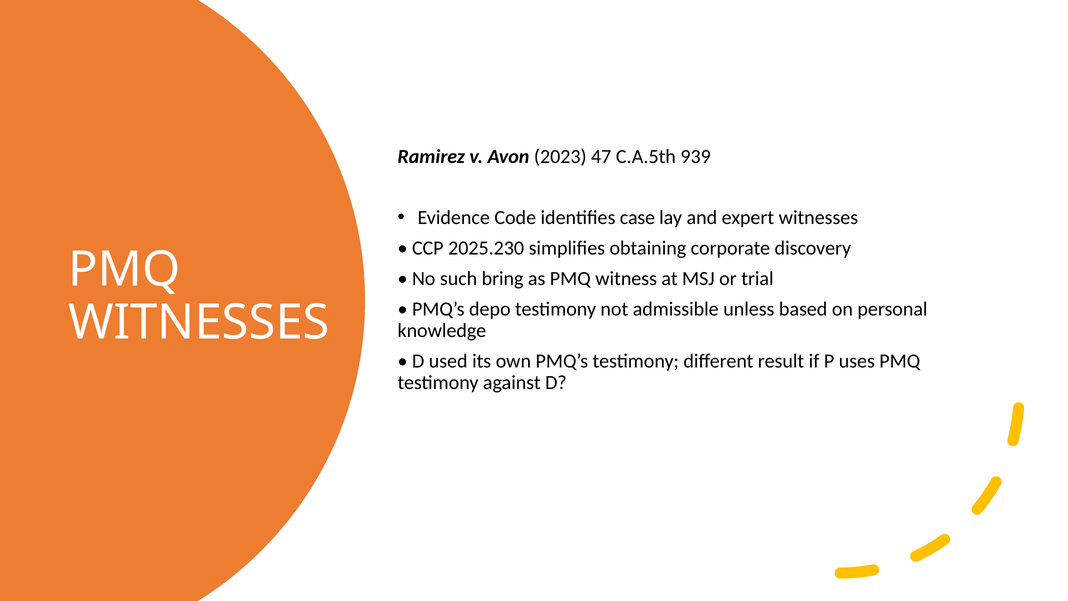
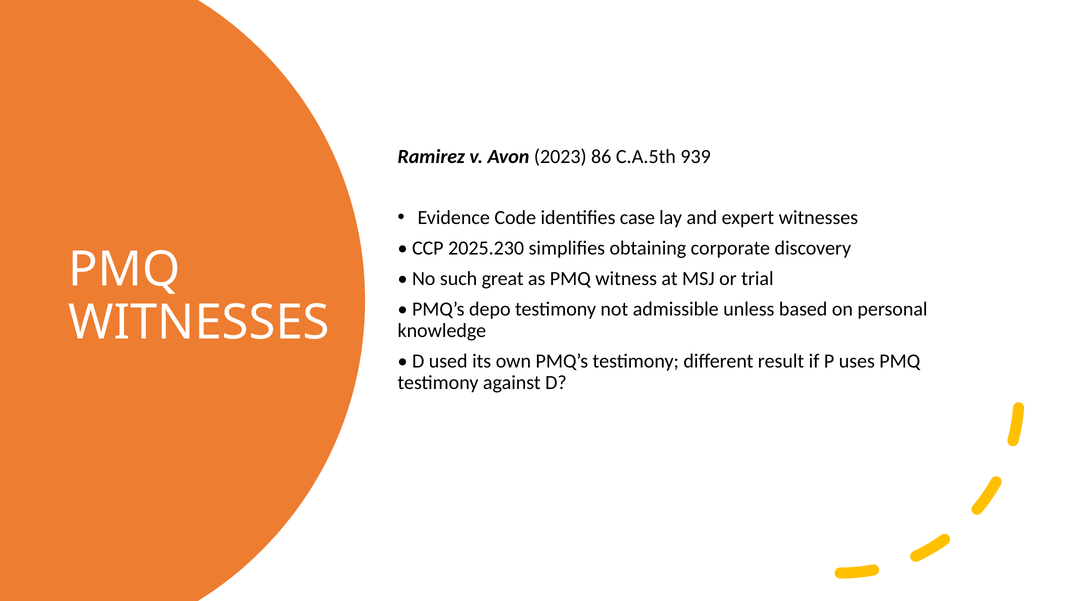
47: 47 -> 86
bring: bring -> great
